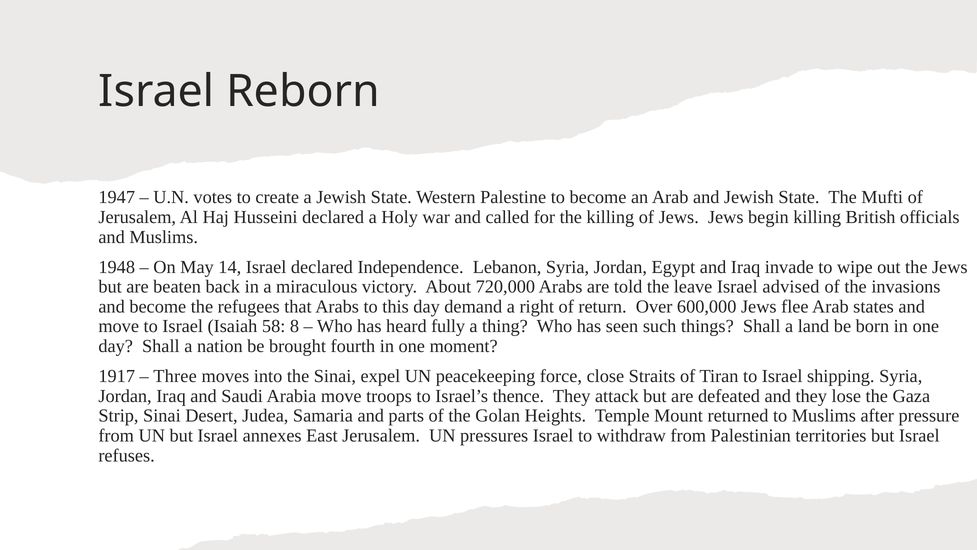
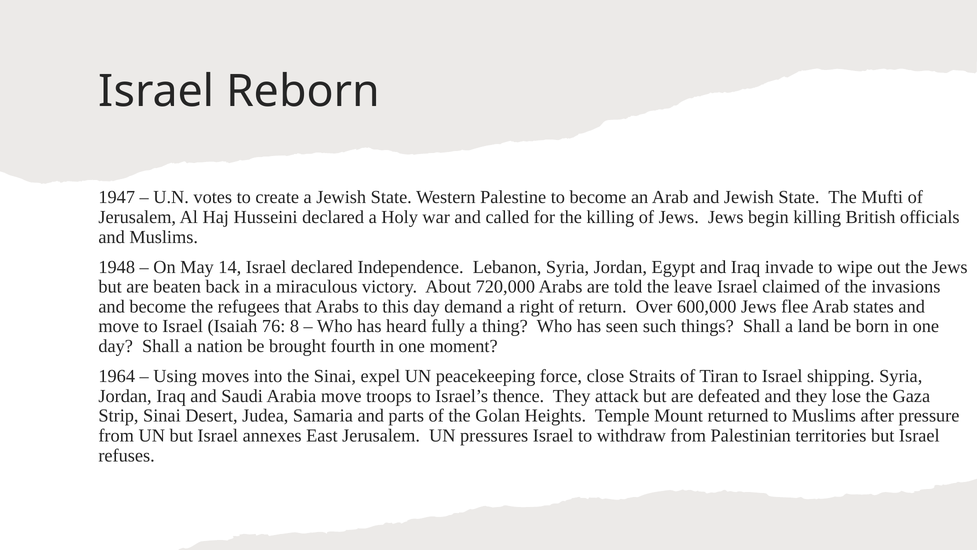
advised: advised -> claimed
58: 58 -> 76
1917: 1917 -> 1964
Three: Three -> Using
